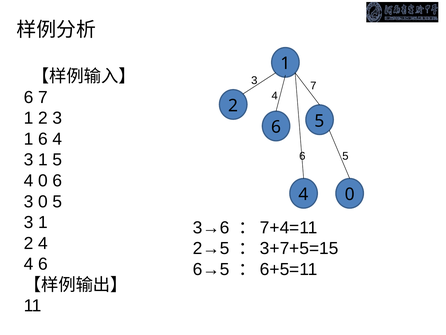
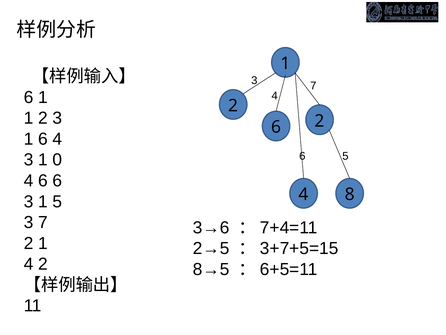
6 7: 7 -> 1
5 at (320, 121): 5 -> 2
1 5: 5 -> 0
0 at (43, 180): 0 -> 6
0 at (350, 194): 0 -> 8
0 at (43, 201): 0 -> 1
1 at (43, 222): 1 -> 7
2 4: 4 -> 1
4 6: 6 -> 2
6→5: 6→5 -> 8→5
